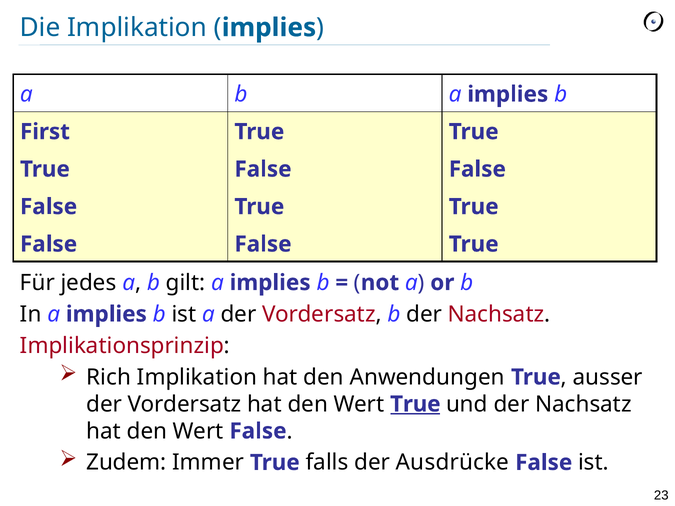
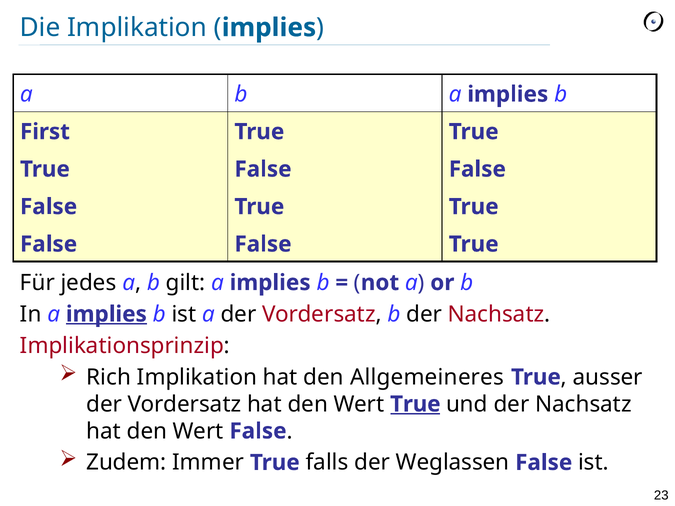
implies at (106, 314) underline: none -> present
Anwendungen: Anwendungen -> Allgemeineres
Ausdrücke: Ausdrücke -> Weglassen
